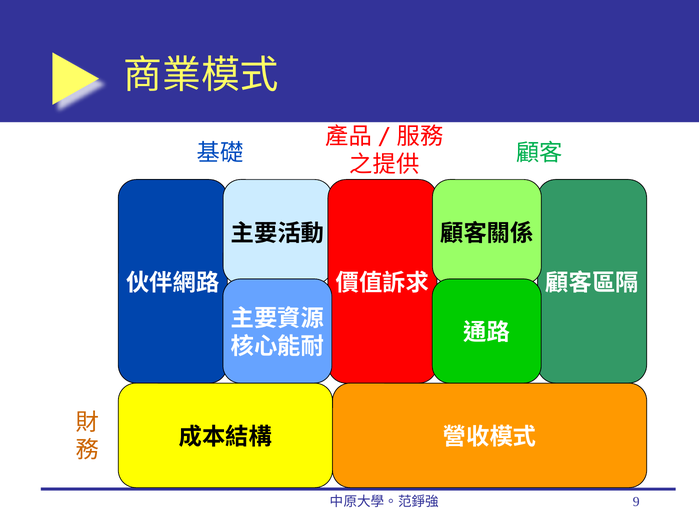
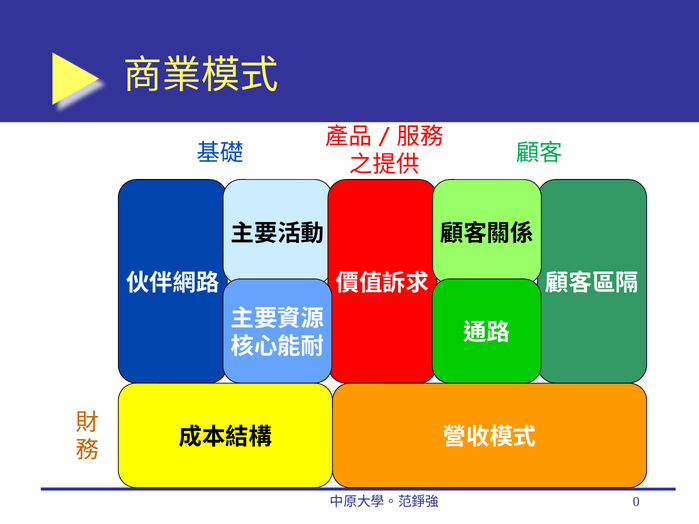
9: 9 -> 0
